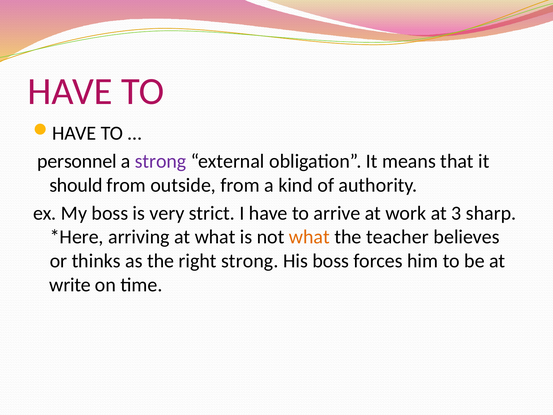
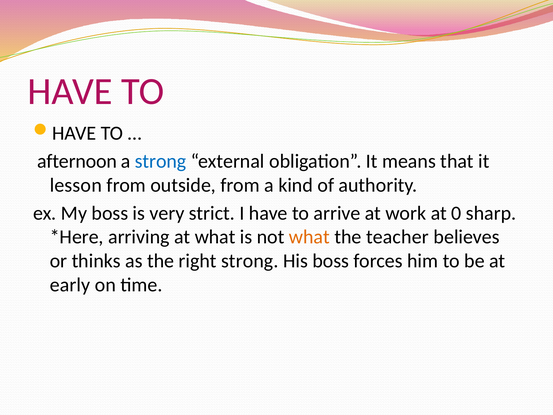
personnel: personnel -> afternoon
strong at (161, 161) colour: purple -> blue
should: should -> lesson
3: 3 -> 0
write: write -> early
